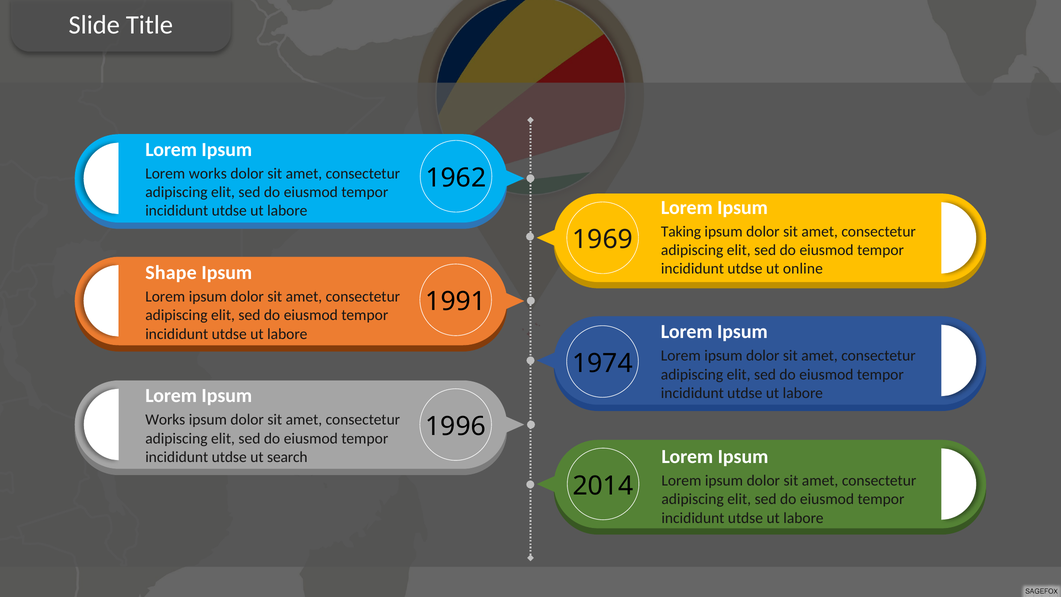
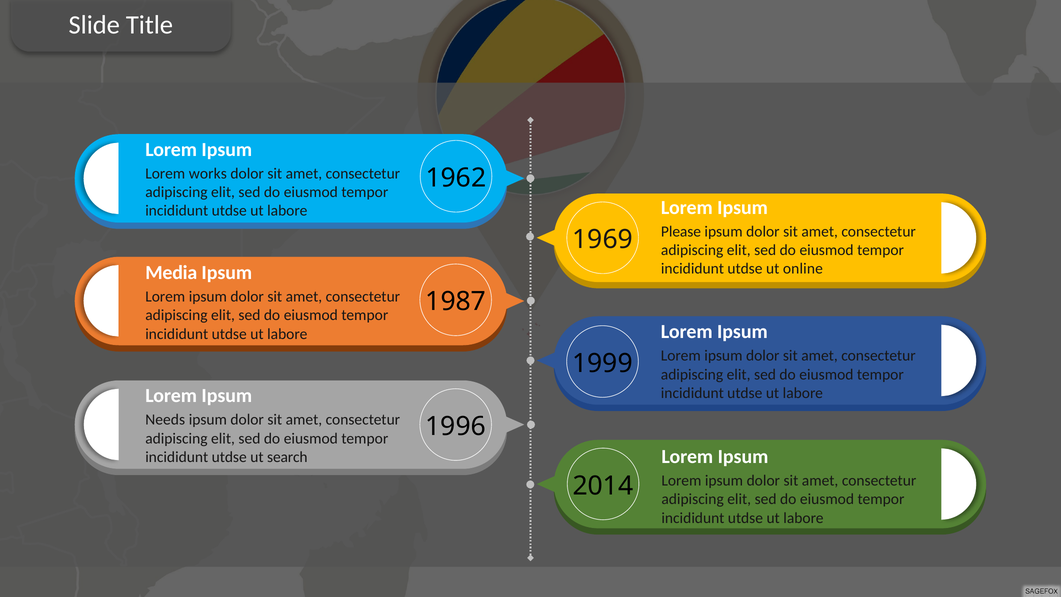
Taking: Taking -> Please
Shape: Shape -> Media
1991: 1991 -> 1987
1974: 1974 -> 1999
Works at (165, 420): Works -> Needs
